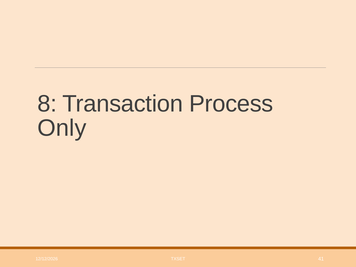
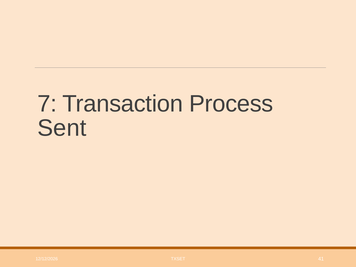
8: 8 -> 7
Only: Only -> Sent
